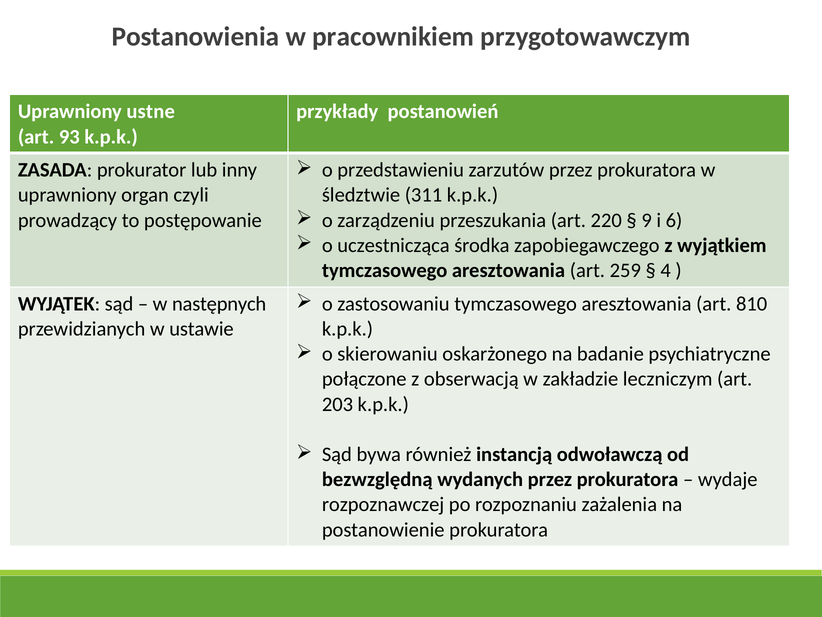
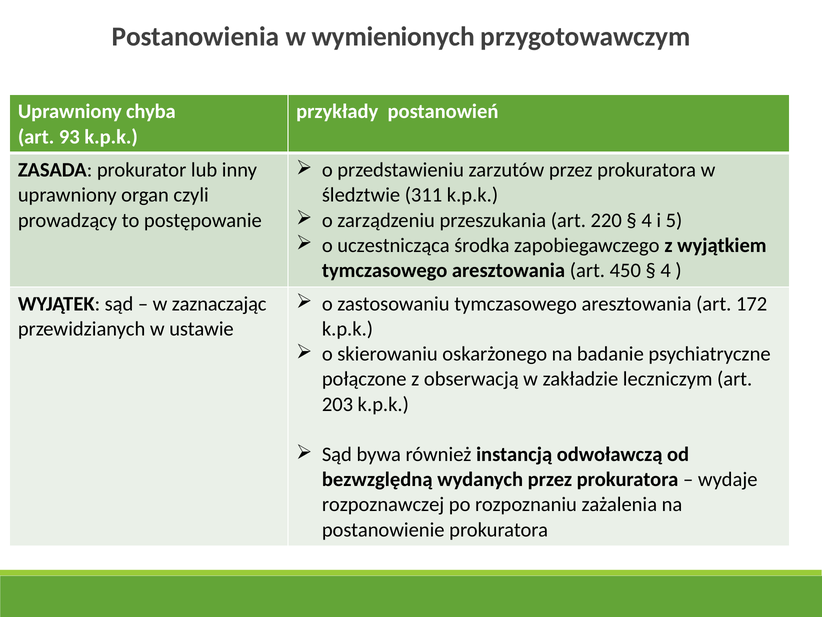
pracownikiem: pracownikiem -> wymienionych
ustne: ustne -> chyba
9 at (647, 220): 9 -> 4
6: 6 -> 5
259: 259 -> 450
810: 810 -> 172
następnych: następnych -> zaznaczając
